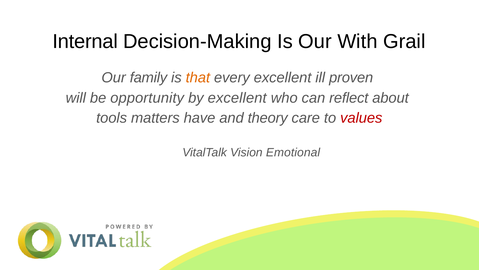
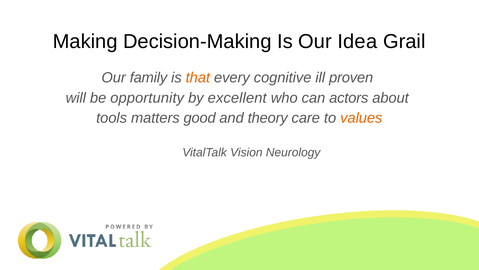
Internal: Internal -> Making
With: With -> Idea
every excellent: excellent -> cognitive
reflect: reflect -> actors
have: have -> good
values colour: red -> orange
Emotional: Emotional -> Neurology
